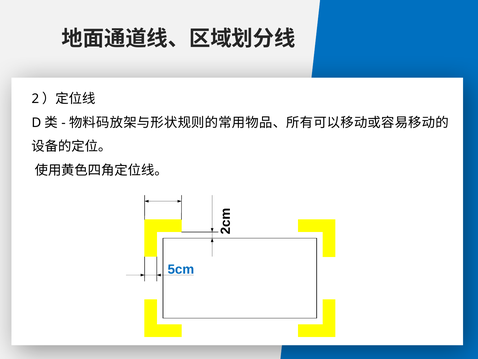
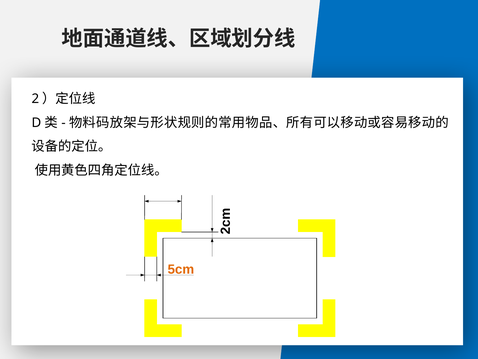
5cm colour: blue -> orange
